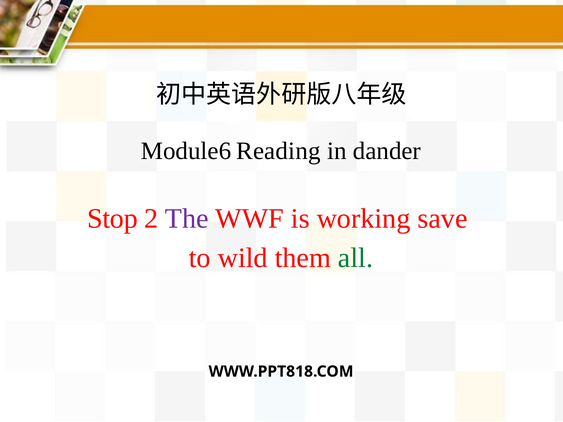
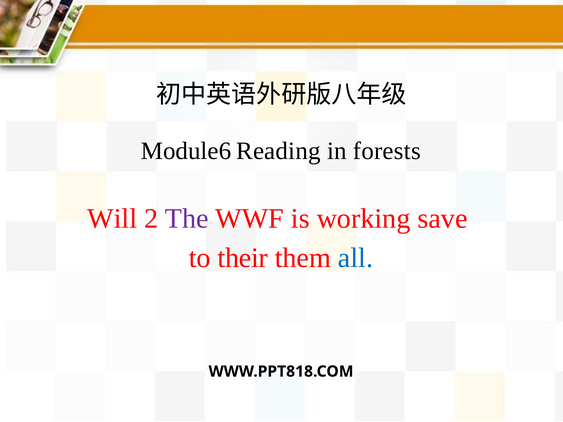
dander: dander -> forests
Stop: Stop -> Will
wild: wild -> their
all colour: green -> blue
